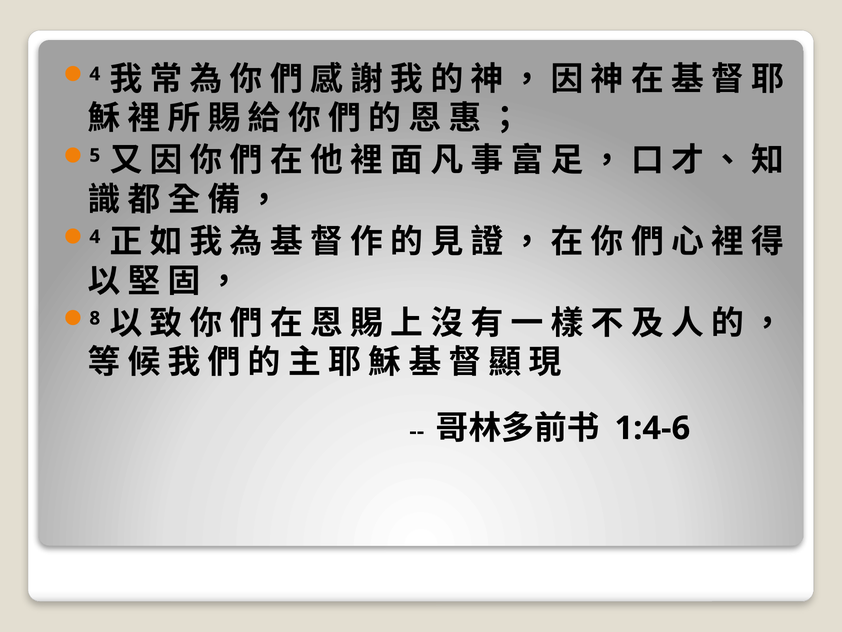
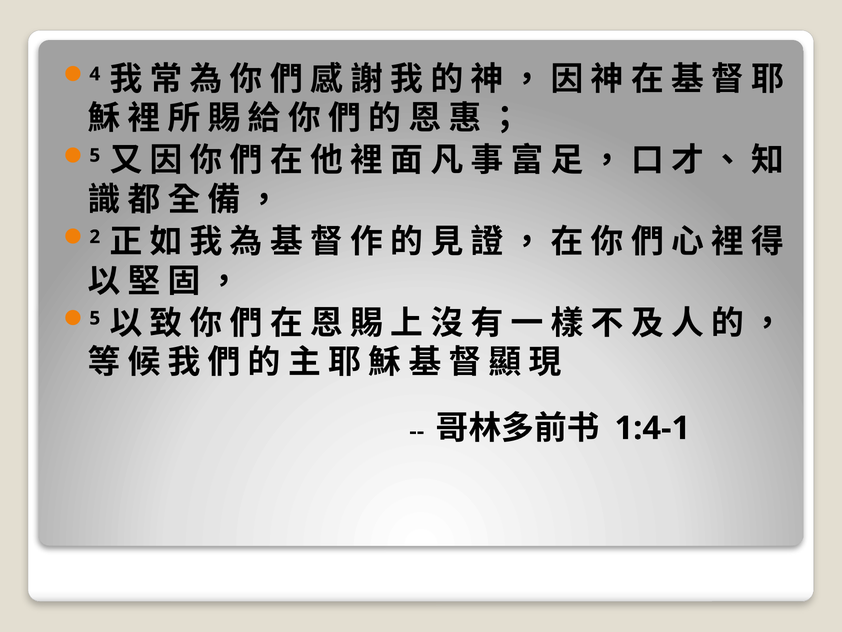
4 at (95, 237): 4 -> 2
8 at (95, 318): 8 -> 5
1:4-6: 1:4-6 -> 1:4-1
